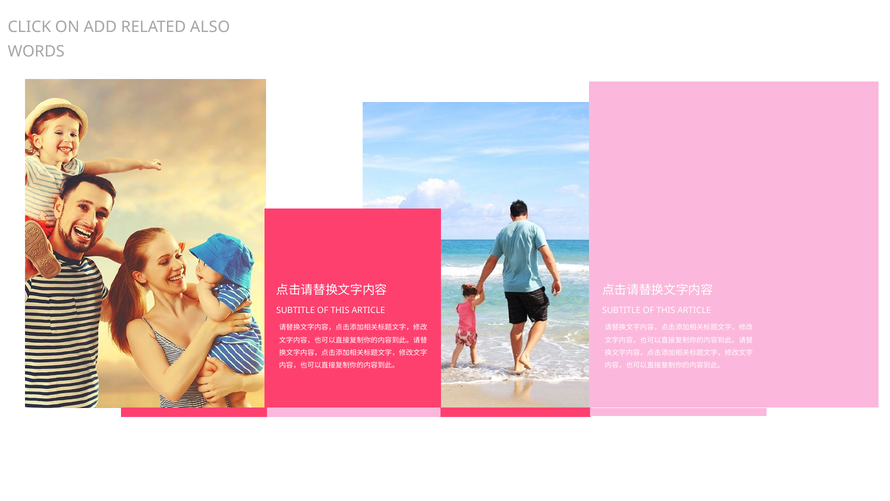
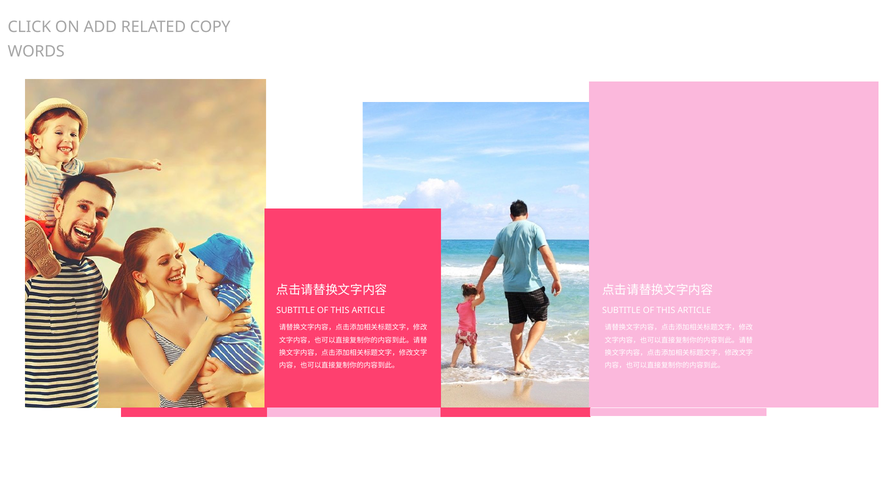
ALSO: ALSO -> COPY
